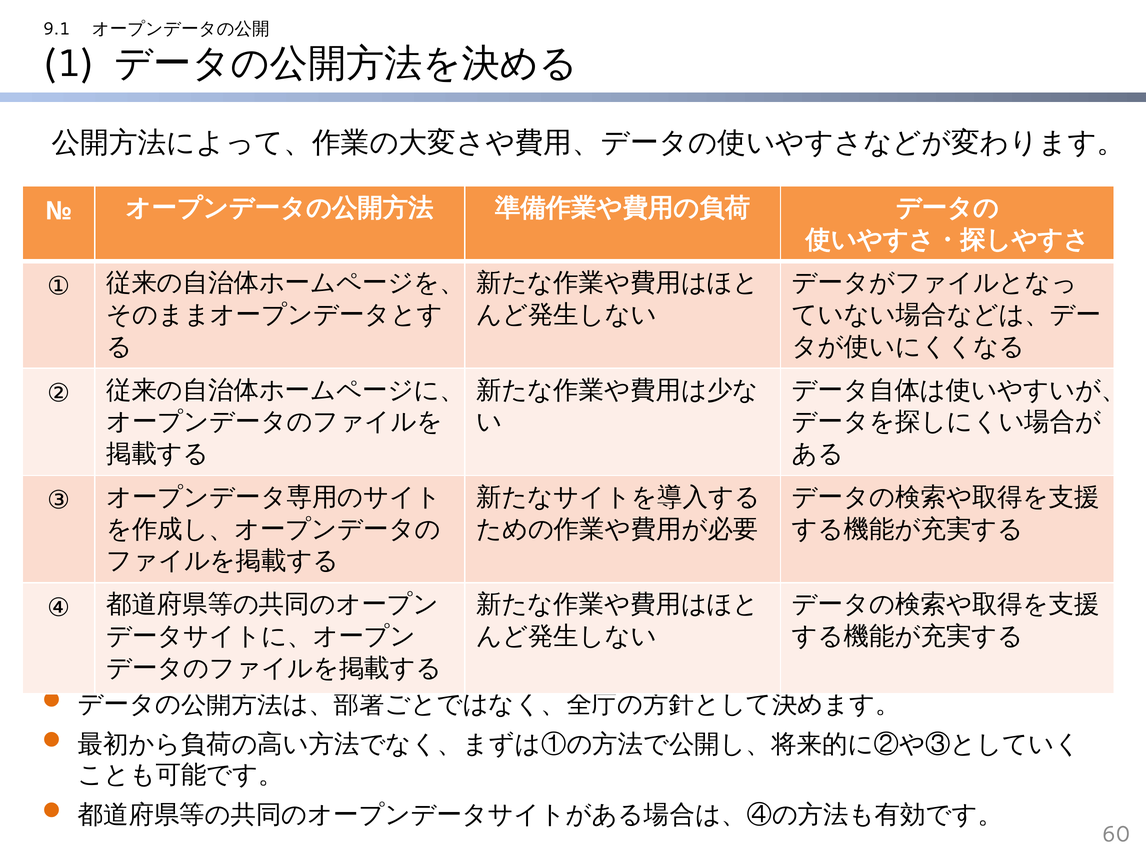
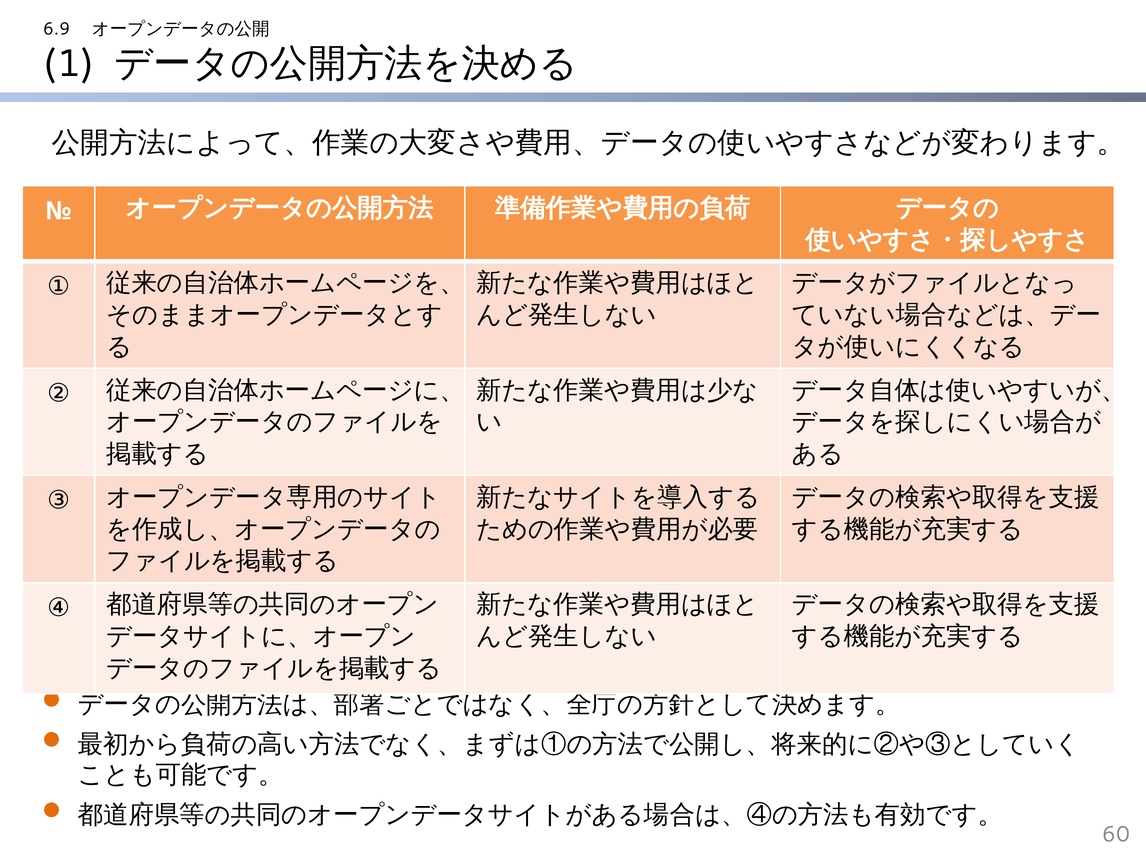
9.1: 9.1 -> 6.9
